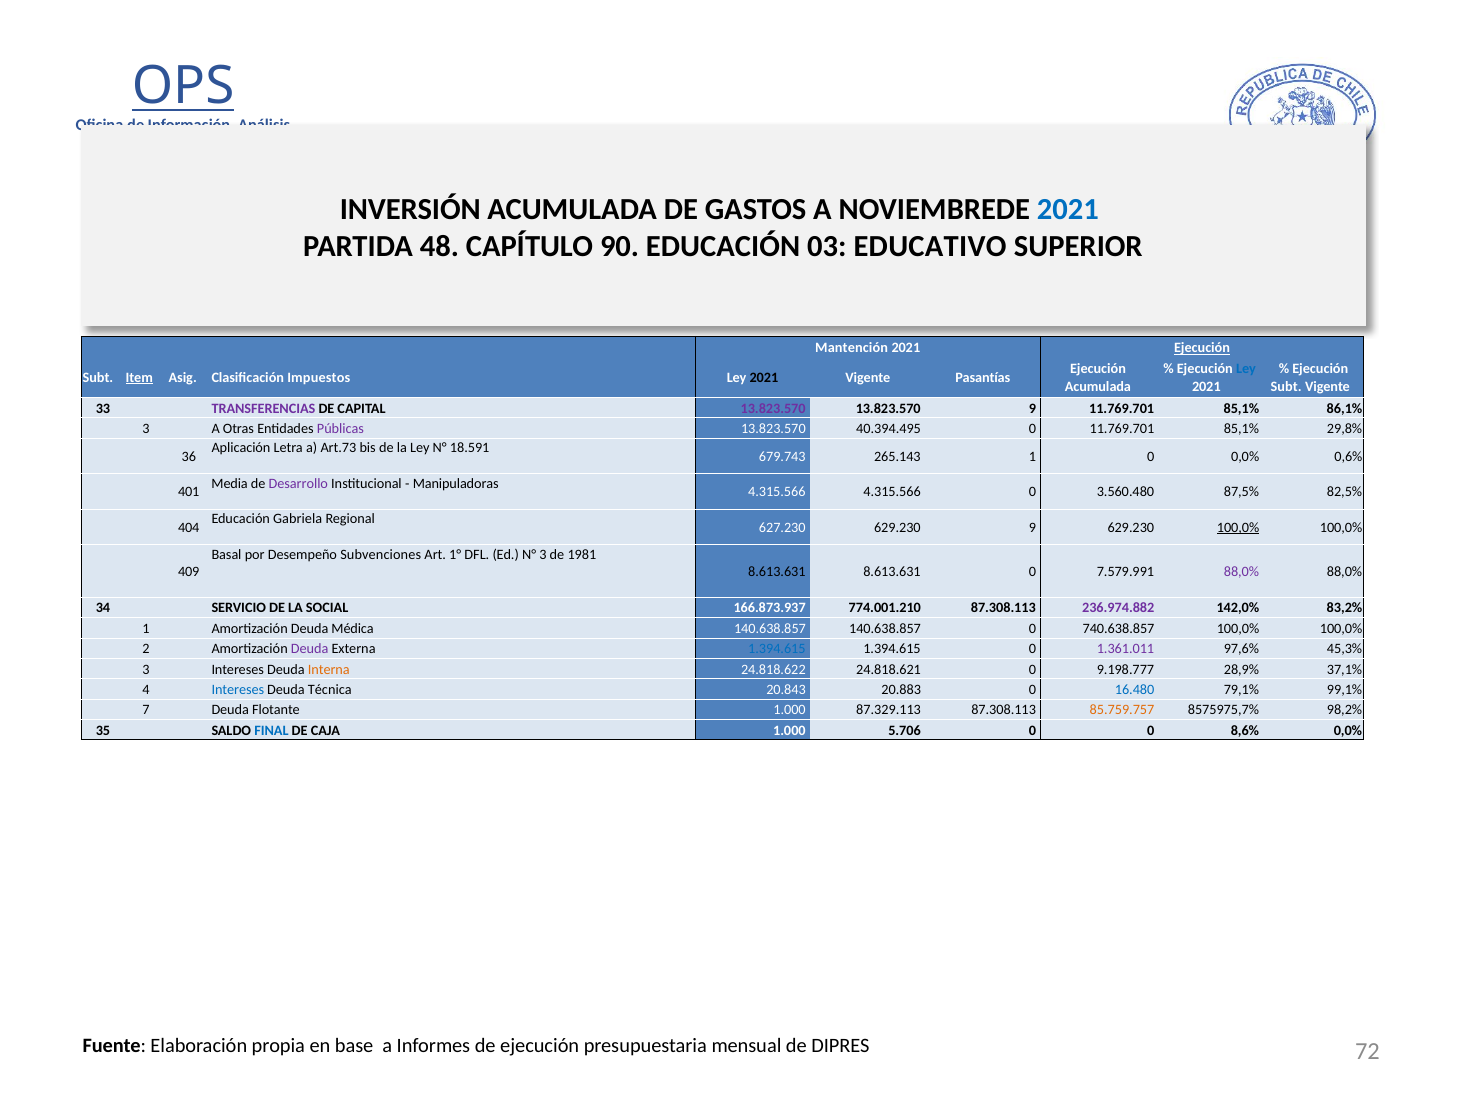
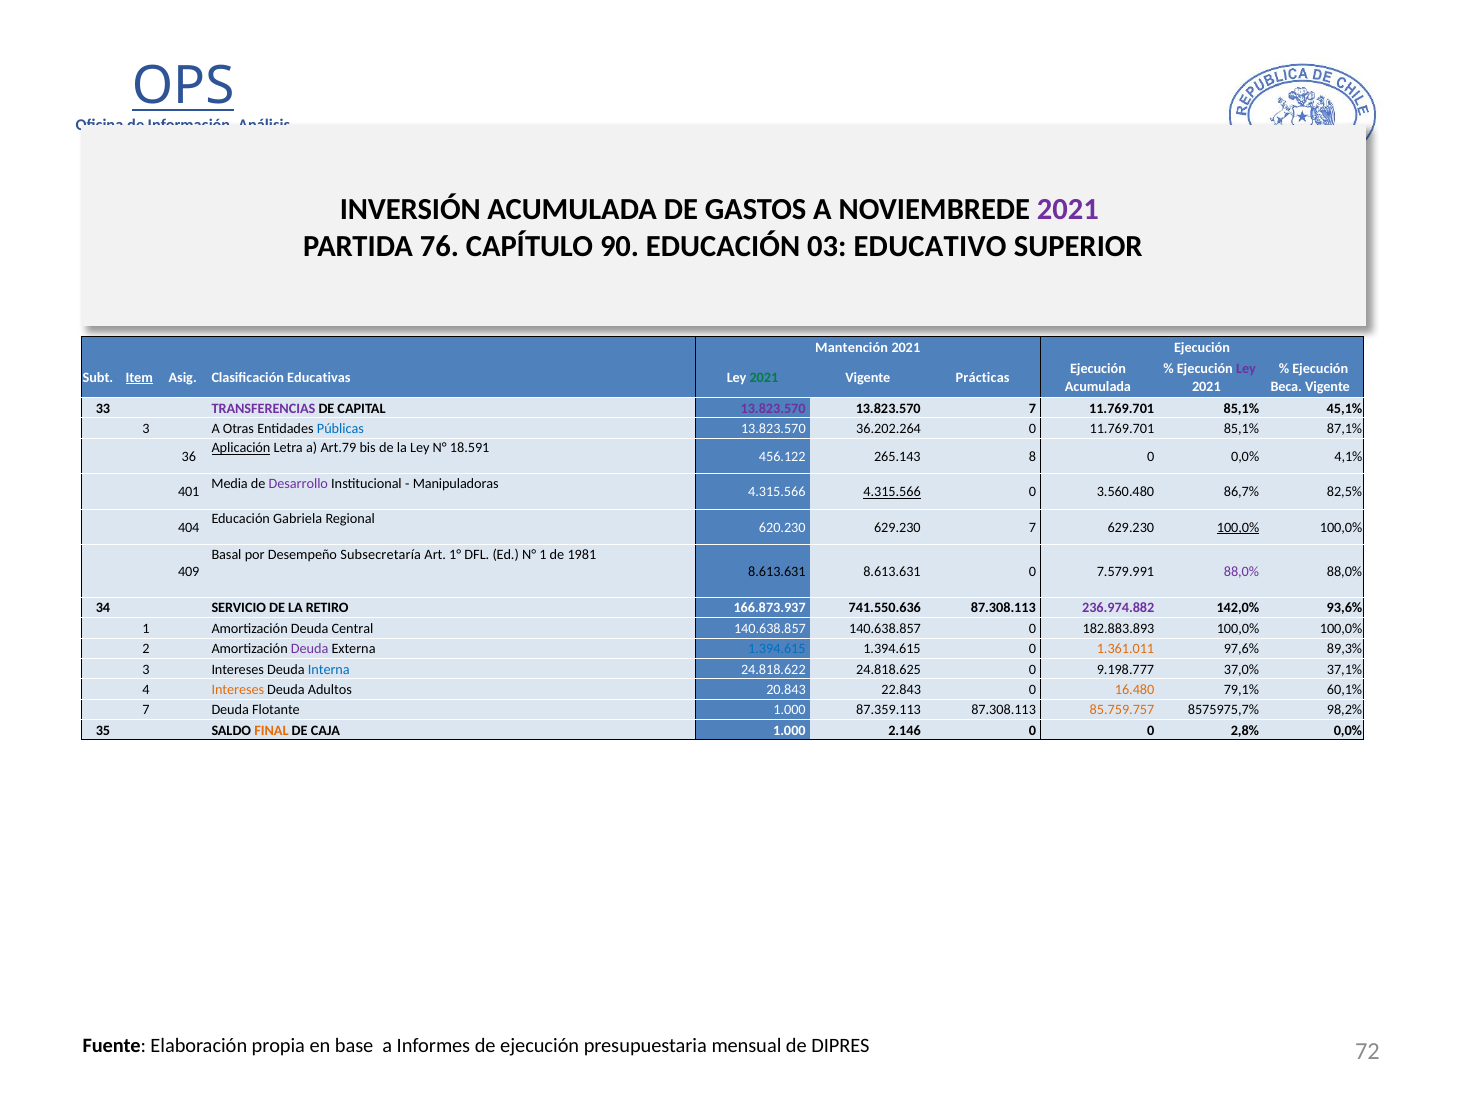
2021 at (1068, 209) colour: blue -> purple
48: 48 -> 76
Ejecución at (1202, 348) underline: present -> none
Ley at (1246, 369) colour: blue -> purple
Impuestos: Impuestos -> Educativas
2021 at (764, 378) colour: black -> green
Pasantías: Pasantías -> Prácticas
Subt at (1286, 387): Subt -> Beca
13.823.570 9: 9 -> 7
86,1%: 86,1% -> 45,1%
Públicas colour: purple -> blue
40.394.495: 40.394.495 -> 36.202.264
29,8%: 29,8% -> 87,1%
Aplicación underline: none -> present
Art.73: Art.73 -> Art.79
679.743: 679.743 -> 456.122
265.143 1: 1 -> 8
0,6%: 0,6% -> 4,1%
4.315.566 at (892, 492) underline: none -> present
87,5%: 87,5% -> 86,7%
627.230: 627.230 -> 620.230
629.230 9: 9 -> 7
Subvenciones: Subvenciones -> Subsecretaría
N° 3: 3 -> 1
SOCIAL: SOCIAL -> RETIRO
774.001.210: 774.001.210 -> 741.550.636
83,2%: 83,2% -> 93,6%
Médica: Médica -> Central
740.638.857: 740.638.857 -> 182.883.893
1.361.011 colour: purple -> orange
45,3%: 45,3% -> 89,3%
Interna colour: orange -> blue
24.818.621: 24.818.621 -> 24.818.625
28,9%: 28,9% -> 37,0%
Intereses at (238, 690) colour: blue -> orange
Técnica: Técnica -> Adultos
20.883: 20.883 -> 22.843
16.480 colour: blue -> orange
99,1%: 99,1% -> 60,1%
87.329.113: 87.329.113 -> 87.359.113
FINAL colour: blue -> orange
5.706: 5.706 -> 2.146
8,6%: 8,6% -> 2,8%
